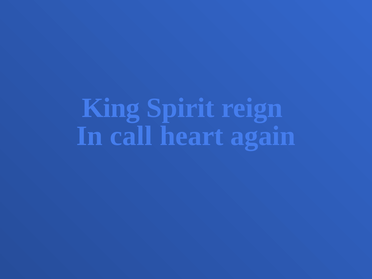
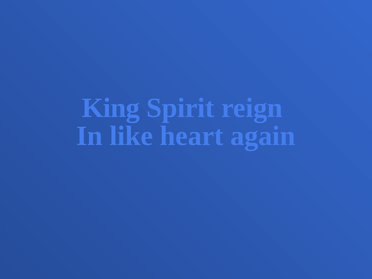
call: call -> like
